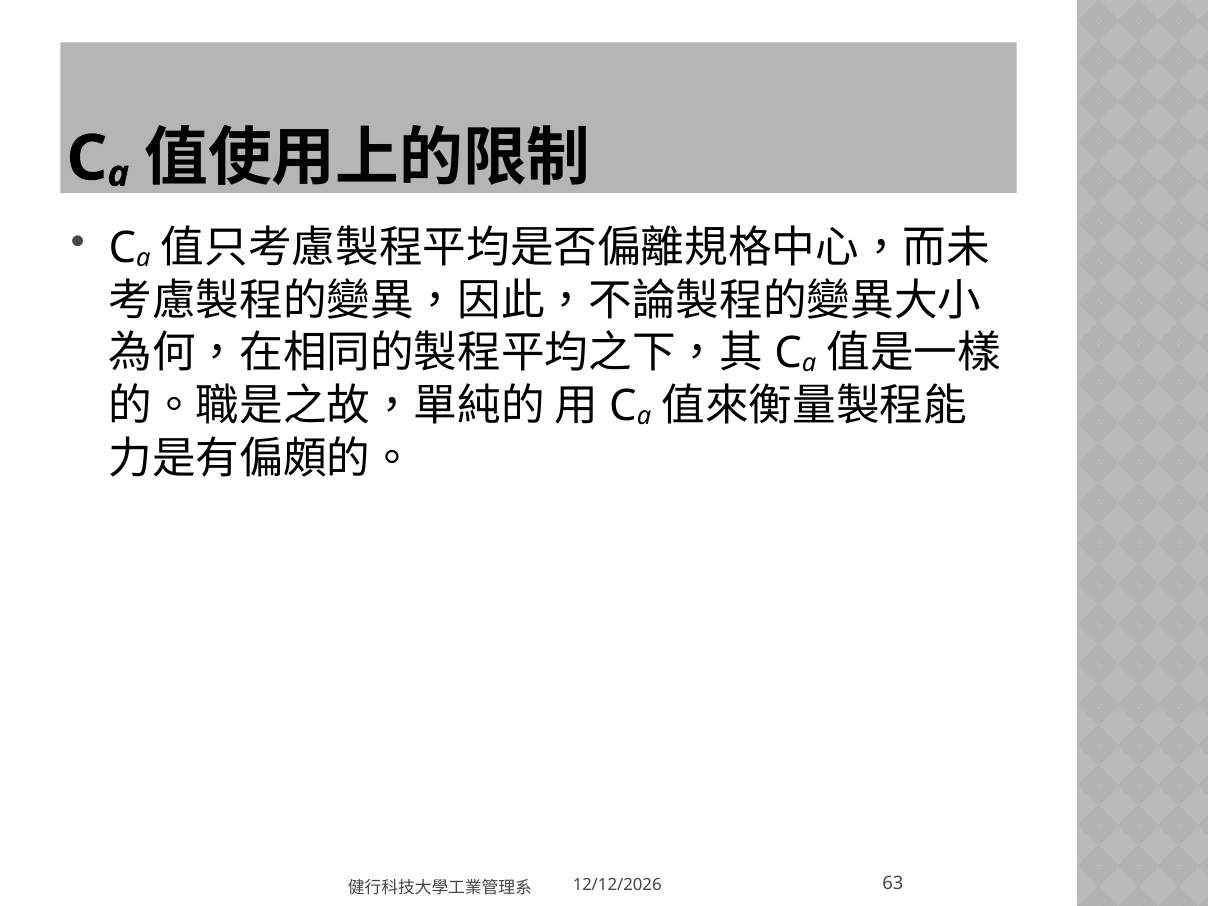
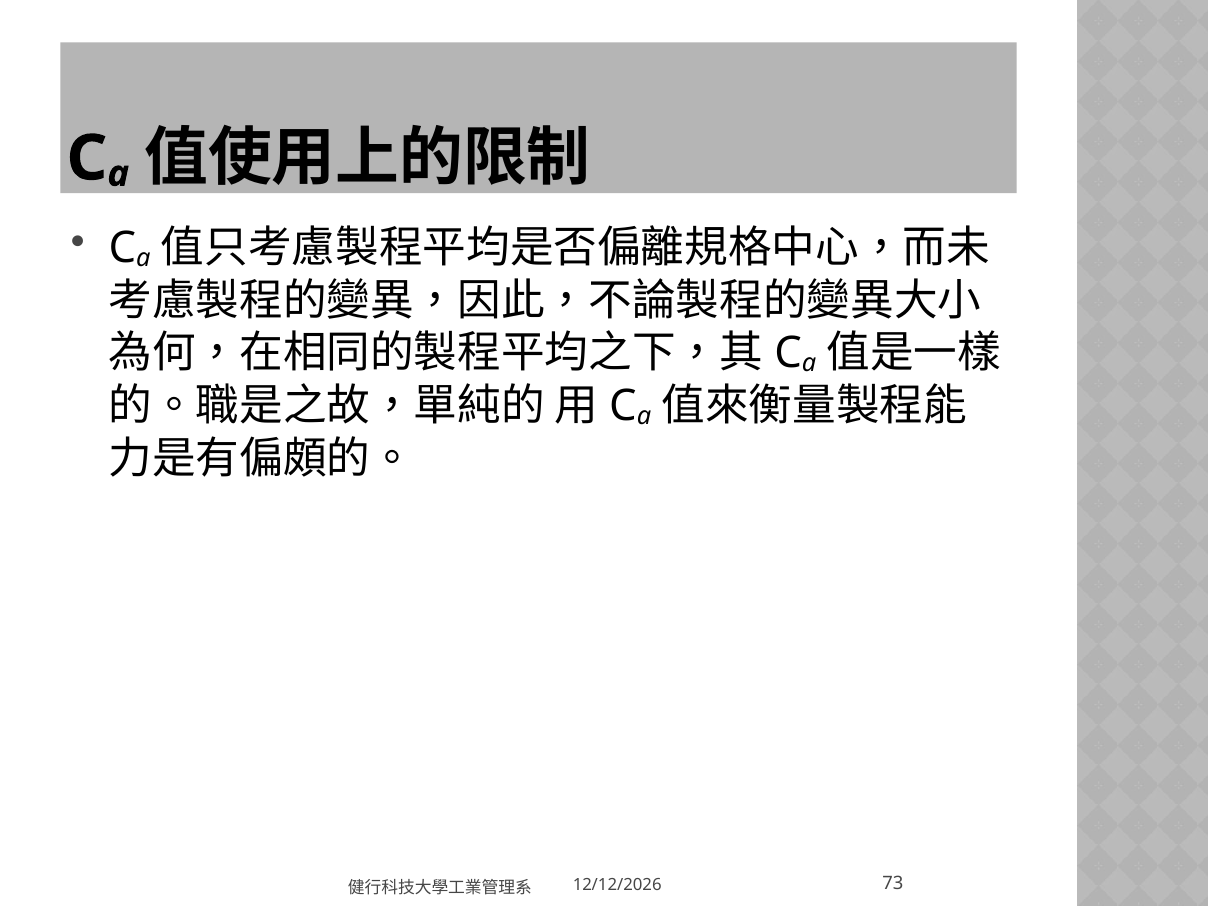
63: 63 -> 73
